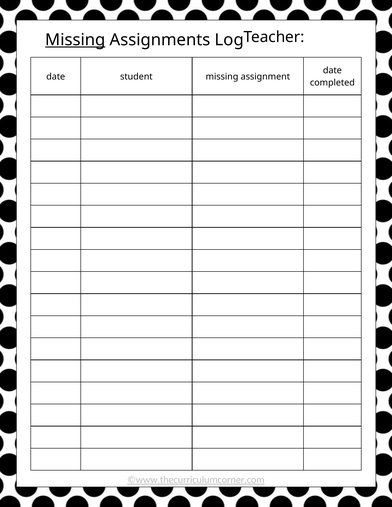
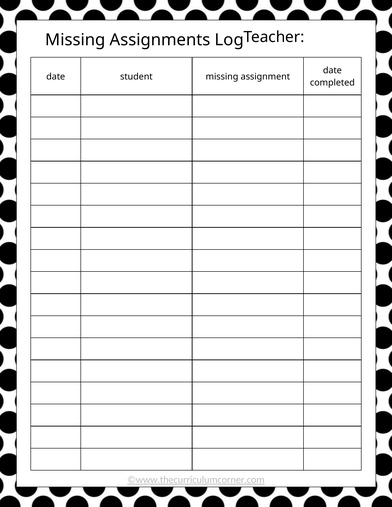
Missing at (75, 40) underline: present -> none
